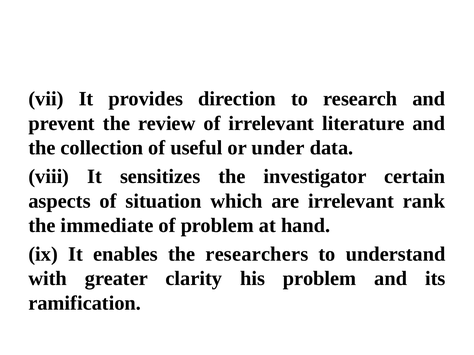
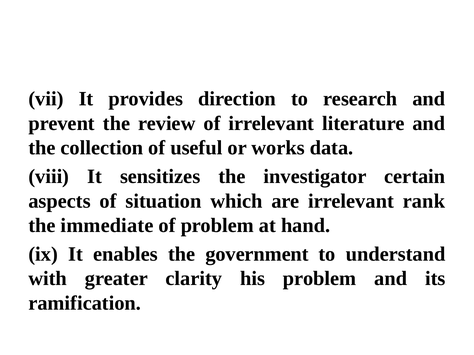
under: under -> works
researchers: researchers -> government
